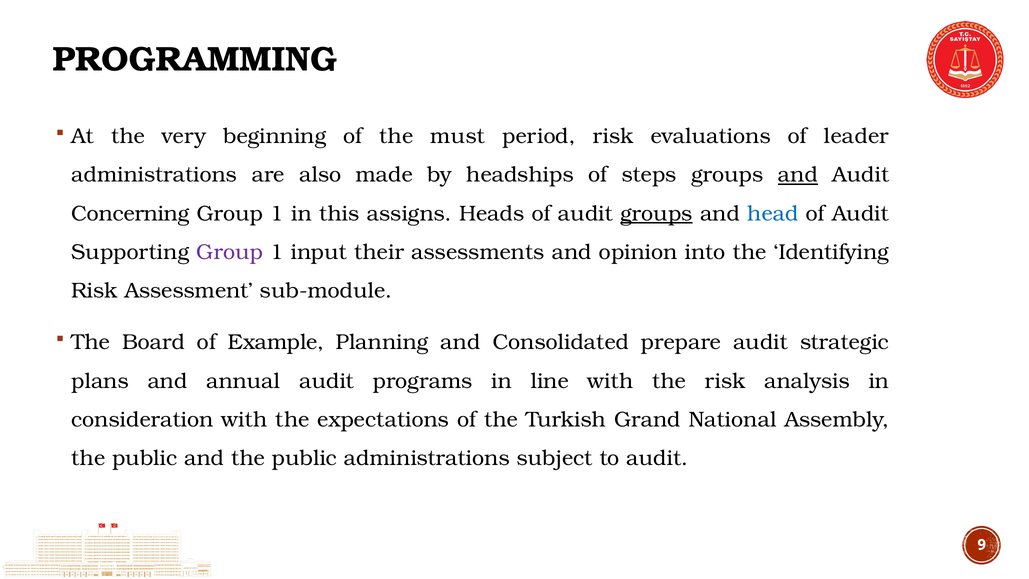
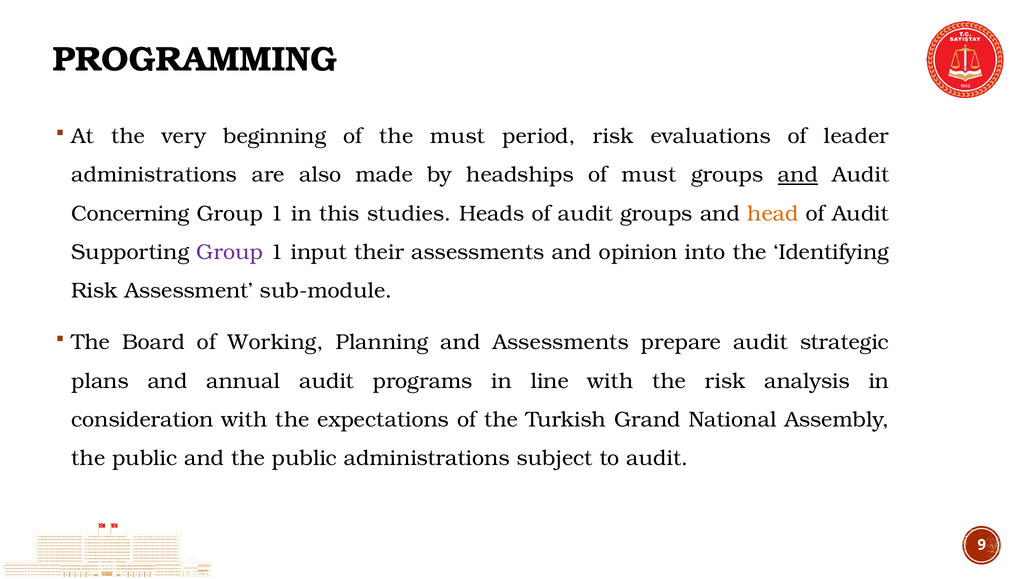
of steps: steps -> must
assigns: assigns -> studies
groups at (656, 214) underline: present -> none
head colour: blue -> orange
Example: Example -> Working
and Consolidated: Consolidated -> Assessments
